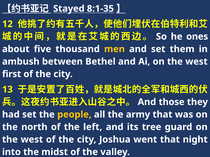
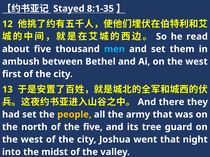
ones: ones -> read
men colour: yellow -> light blue
those: those -> there
the left: left -> five
